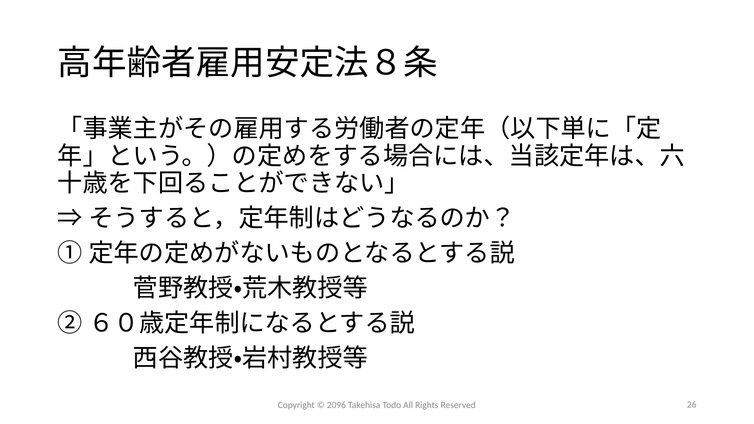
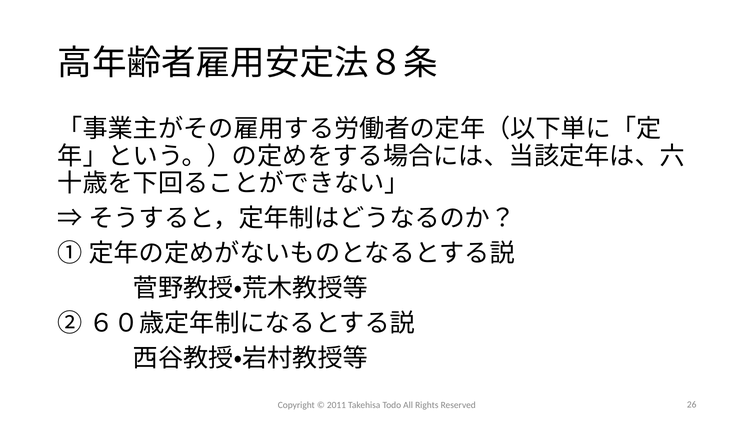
2096: 2096 -> 2011
